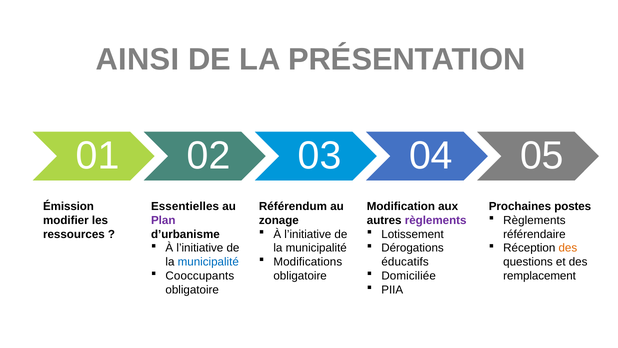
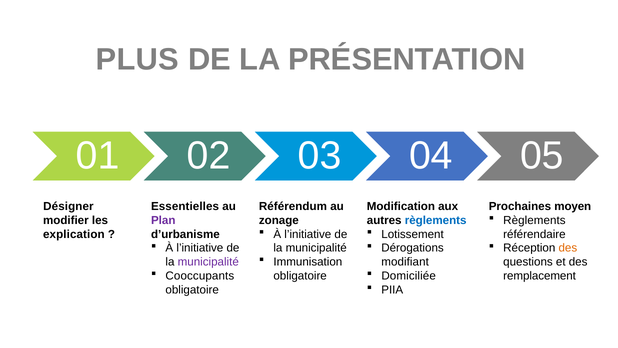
AINSI: AINSI -> PLUS
Émission: Émission -> Désigner
postes: postes -> moyen
règlements at (436, 220) colour: purple -> blue
ressources: ressources -> explication
Modifications: Modifications -> Immunisation
municipalité at (208, 262) colour: blue -> purple
éducatifs: éducatifs -> modifiant
